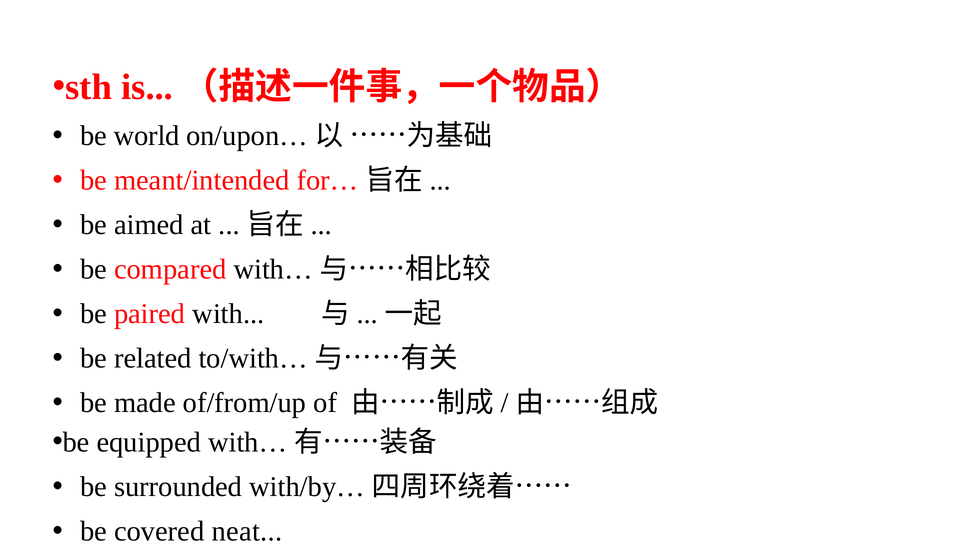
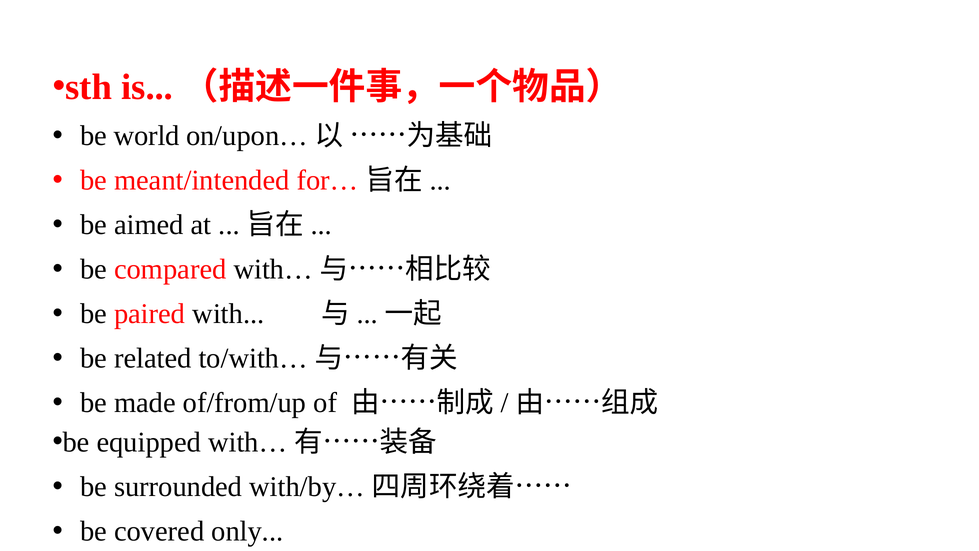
neat: neat -> only
